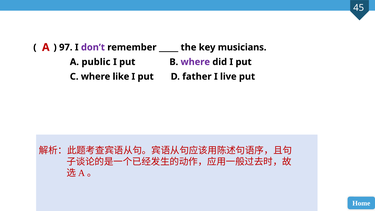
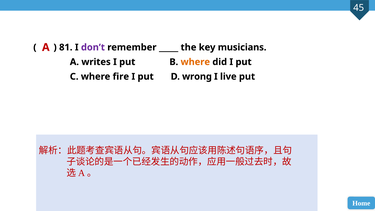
97: 97 -> 81
public: public -> writes
where at (195, 62) colour: purple -> orange
like: like -> fire
father: father -> wrong
